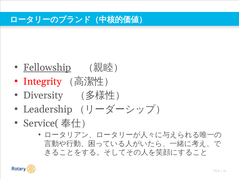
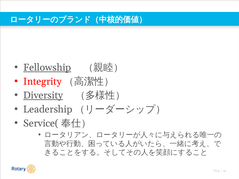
Diversity underline: none -> present
